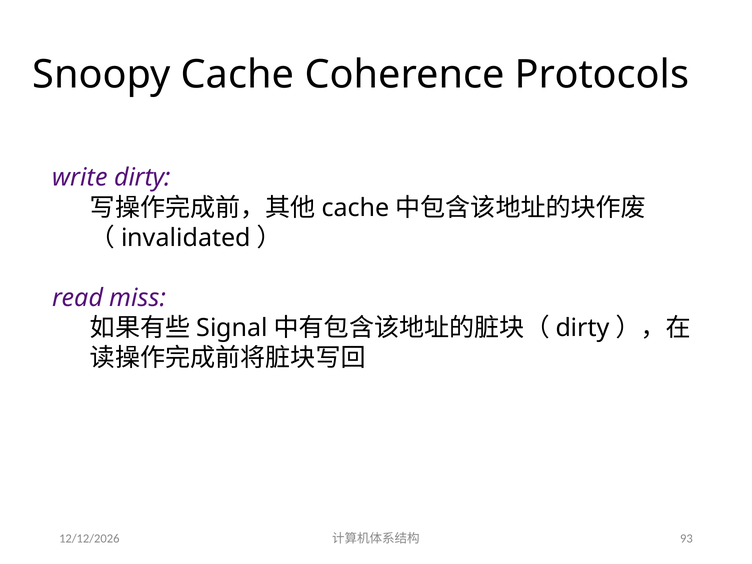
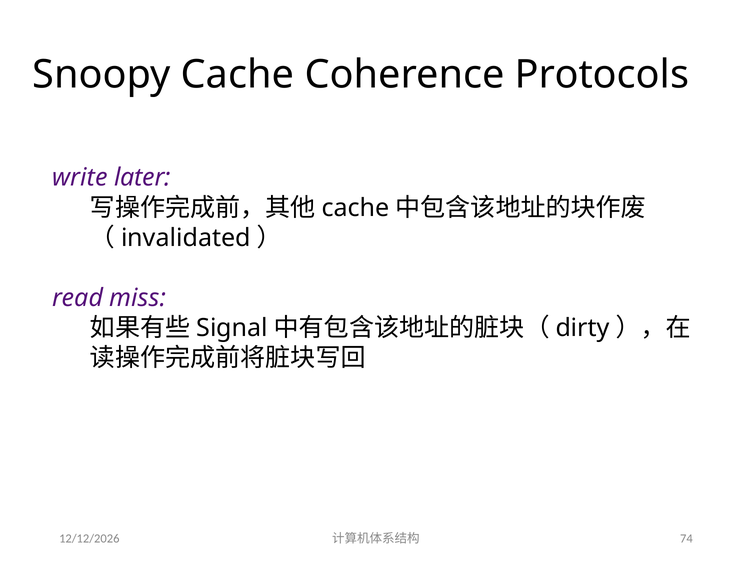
write dirty: dirty -> later
93: 93 -> 74
